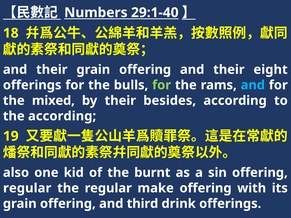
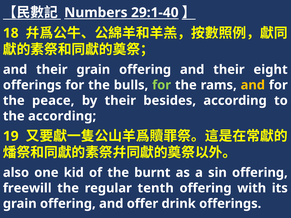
and at (253, 85) colour: light blue -> yellow
mixed: mixed -> peace
regular at (27, 188): regular -> freewill
make: make -> tenth
third: third -> offer
